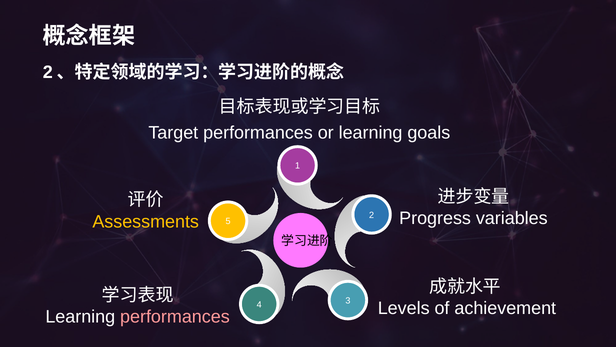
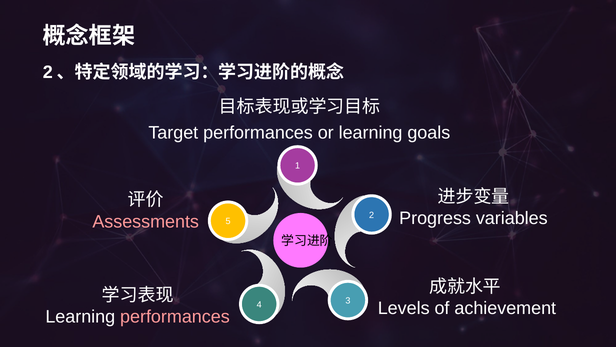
Assessments colour: yellow -> pink
